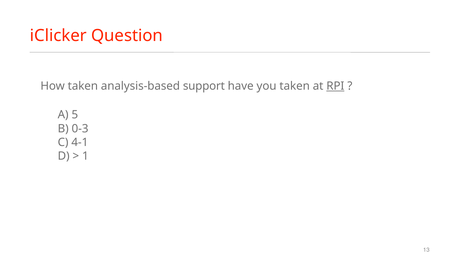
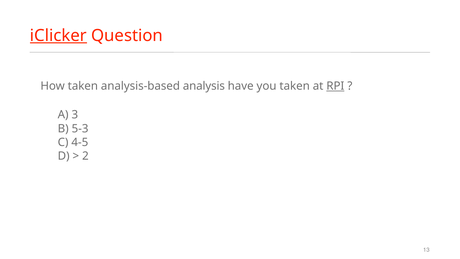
iClicker underline: none -> present
support: support -> analysis
5: 5 -> 3
0-3: 0-3 -> 5-3
4-1: 4-1 -> 4-5
1: 1 -> 2
